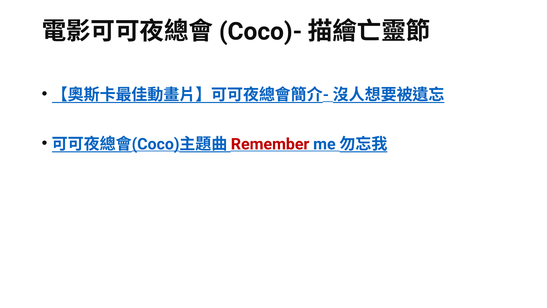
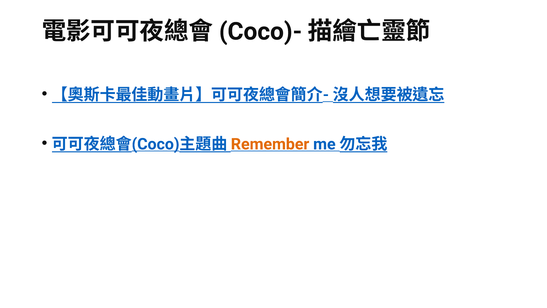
Remember colour: red -> orange
